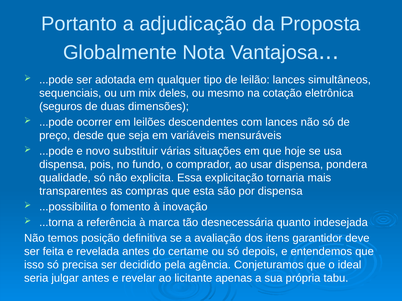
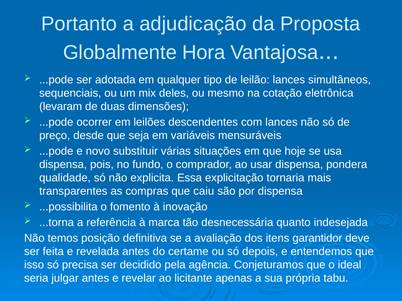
Nota: Nota -> Hora
seguros: seguros -> levaram
esta: esta -> caiu
